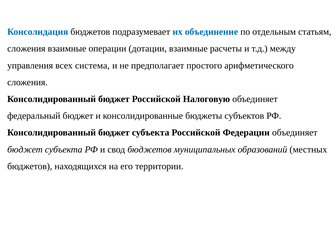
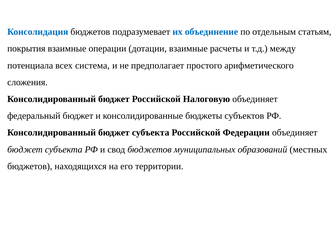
сложения at (26, 49): сложения -> покрытия
управления: управления -> потенциала
